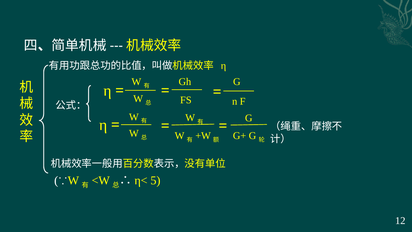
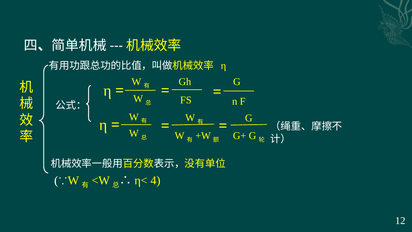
5: 5 -> 4
